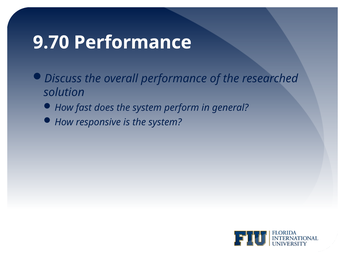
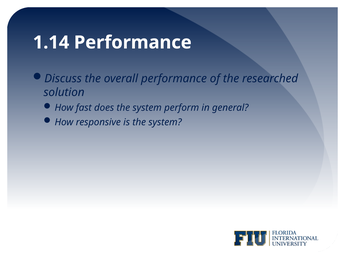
9.70: 9.70 -> 1.14
